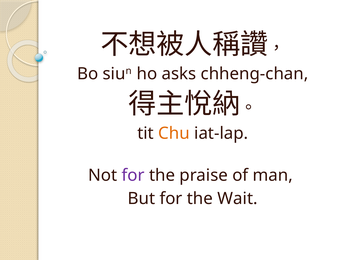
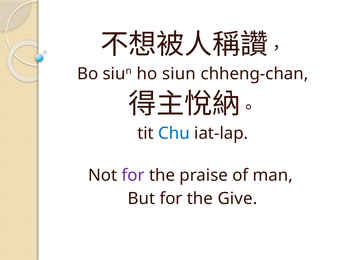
ho asks: asks -> siun
Chu colour: orange -> blue
Wait: Wait -> Give
